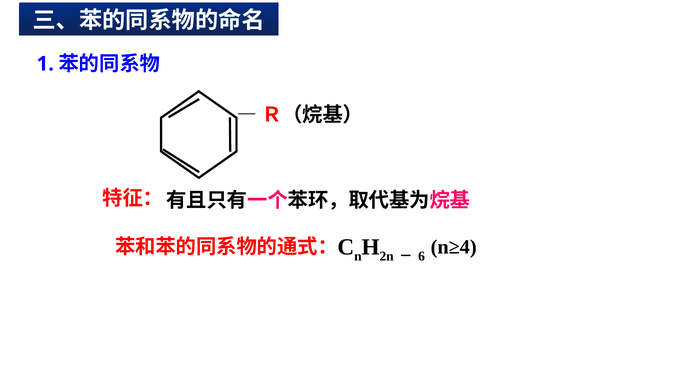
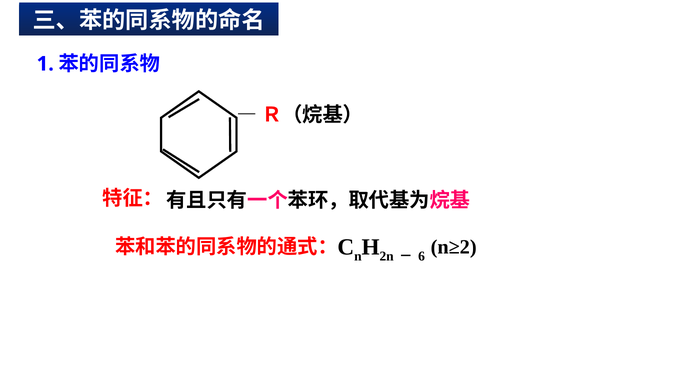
n≥4: n≥4 -> n≥2
